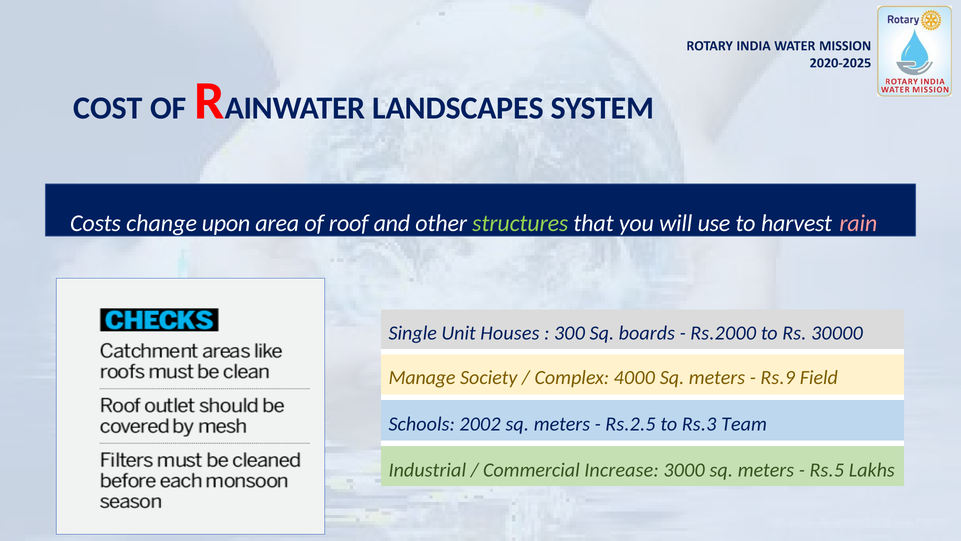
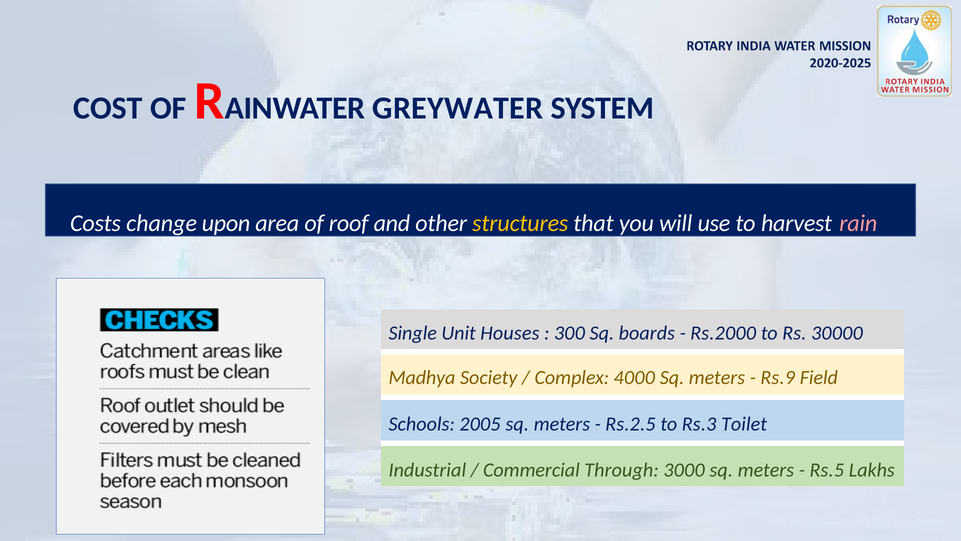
LANDSCAPES: LANDSCAPES -> GREYWATER
structures colour: light green -> yellow
Manage: Manage -> Madhya
2002: 2002 -> 2005
Team: Team -> Toilet
Increase: Increase -> Through
